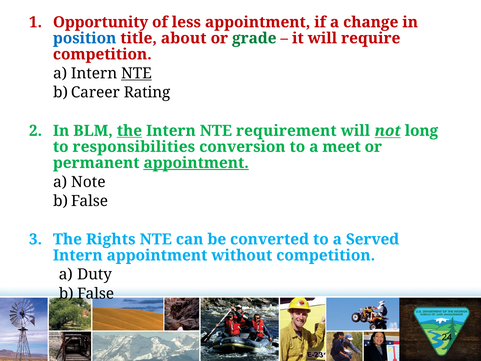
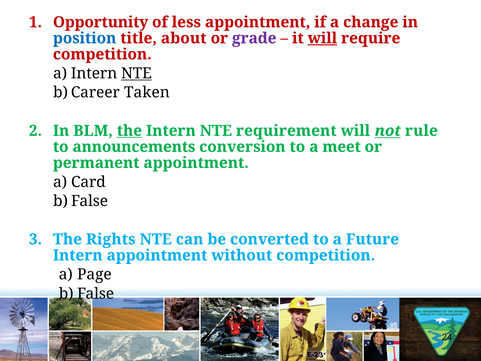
grade colour: green -> purple
will at (322, 38) underline: none -> present
Rating: Rating -> Taken
long: long -> rule
responsibilities: responsibilities -> announcements
appointment at (196, 163) underline: present -> none
Note: Note -> Card
Served: Served -> Future
Duty: Duty -> Page
